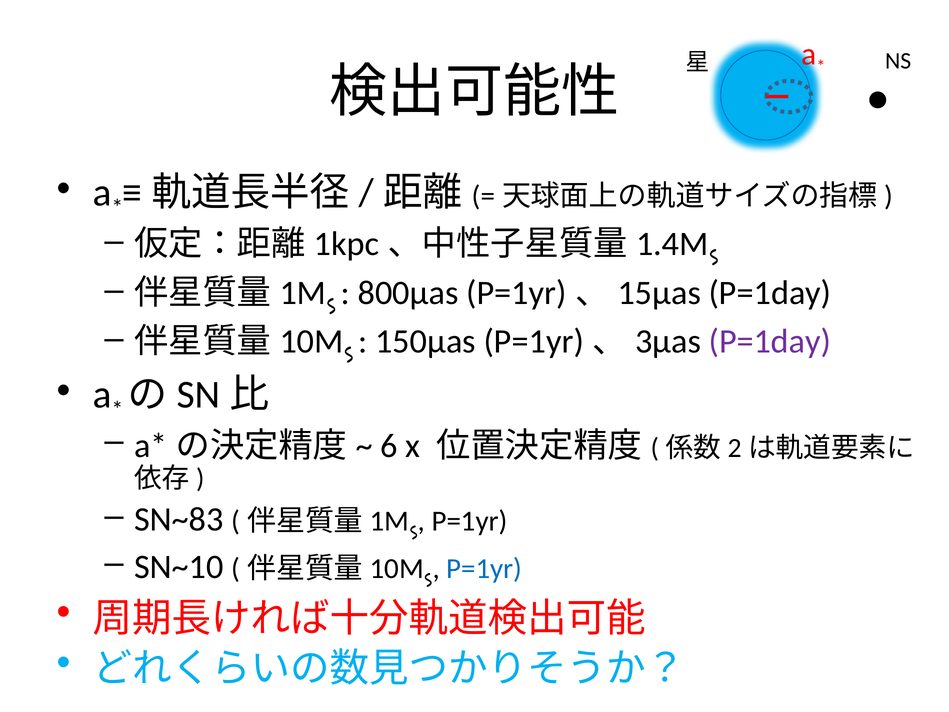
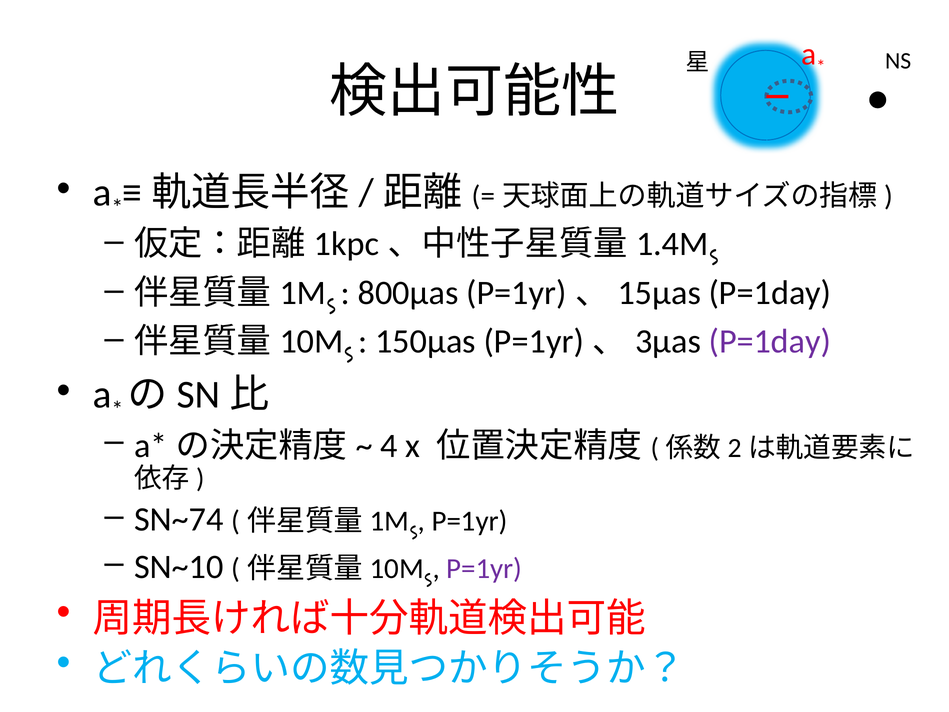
6: 6 -> 4
SN~83: SN~83 -> SN~74
P=1yr at (484, 568) colour: blue -> purple
